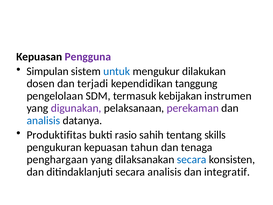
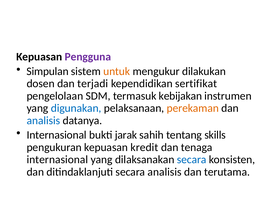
untuk colour: blue -> orange
tanggung: tanggung -> sertifikat
digunakan colour: purple -> blue
perekaman colour: purple -> orange
Produktifitas at (57, 135): Produktifitas -> Internasional
rasio: rasio -> jarak
tahun: tahun -> kredit
penghargaan at (57, 159): penghargaan -> internasional
integratif: integratif -> terutama
